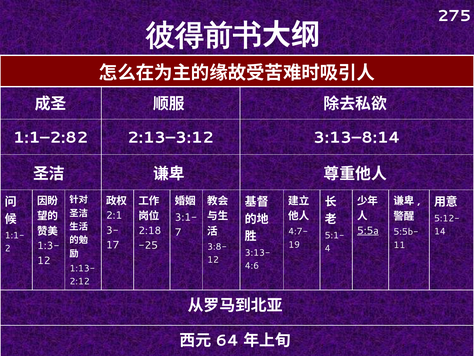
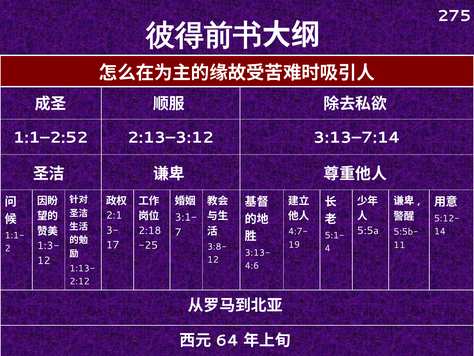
1:1–2:82: 1:1–2:82 -> 1:1–2:52
3:13–8:14: 3:13–8:14 -> 3:13–7:14
5:5a underline: present -> none
